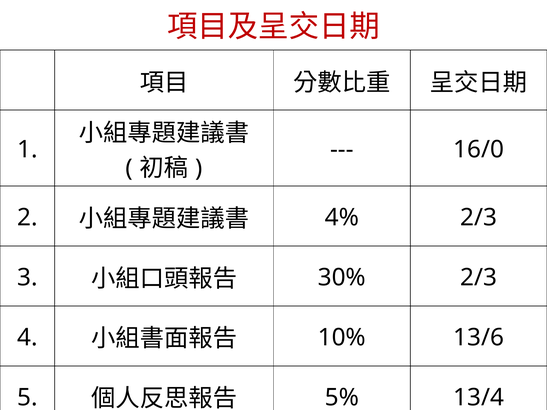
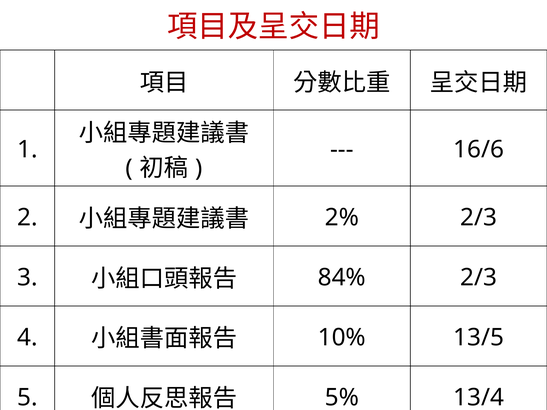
16/0: 16/0 -> 16/6
4%: 4% -> 2%
30%: 30% -> 84%
13/6: 13/6 -> 13/5
